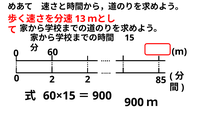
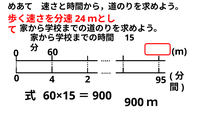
13: 13 -> 24
0 2: 2 -> 4
85: 85 -> 95
